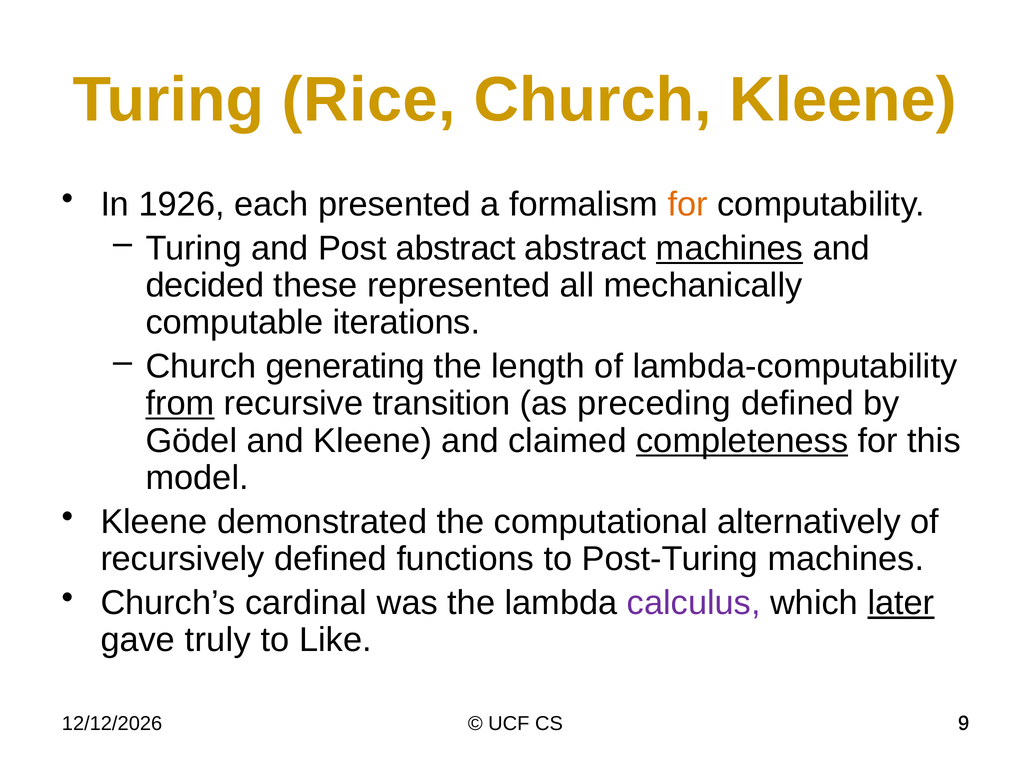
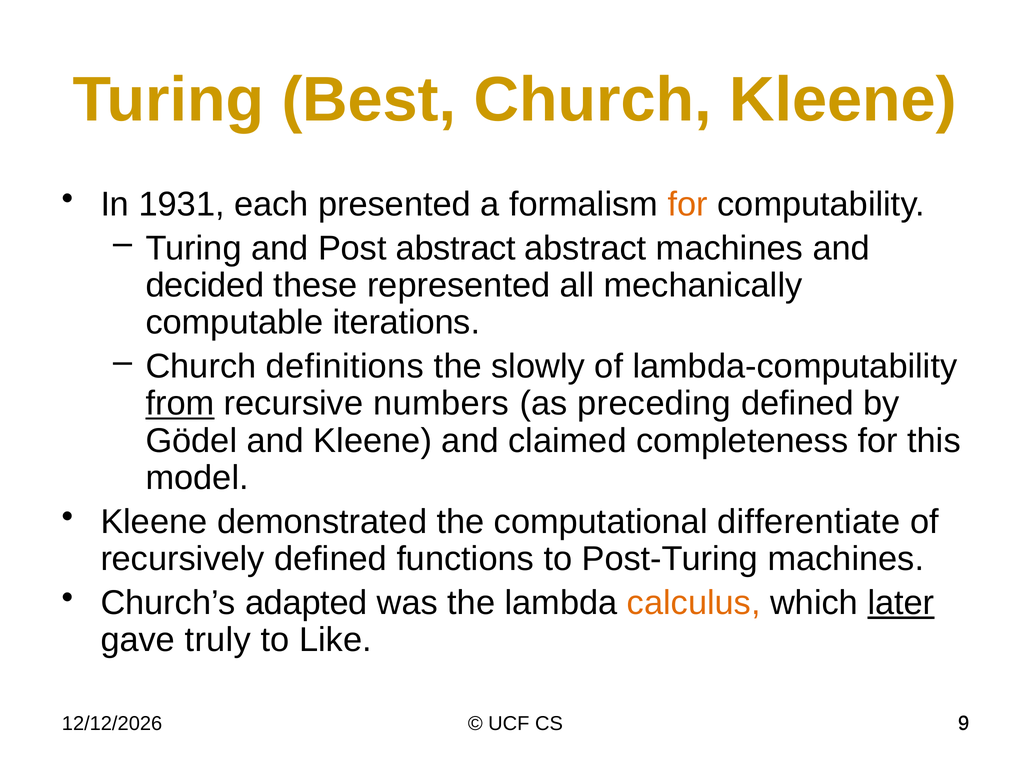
Rice: Rice -> Best
1926: 1926 -> 1931
machines at (729, 248) underline: present -> none
generating: generating -> definitions
length: length -> slowly
transition: transition -> numbers
completeness underline: present -> none
alternatively: alternatively -> differentiate
cardinal: cardinal -> adapted
calculus colour: purple -> orange
